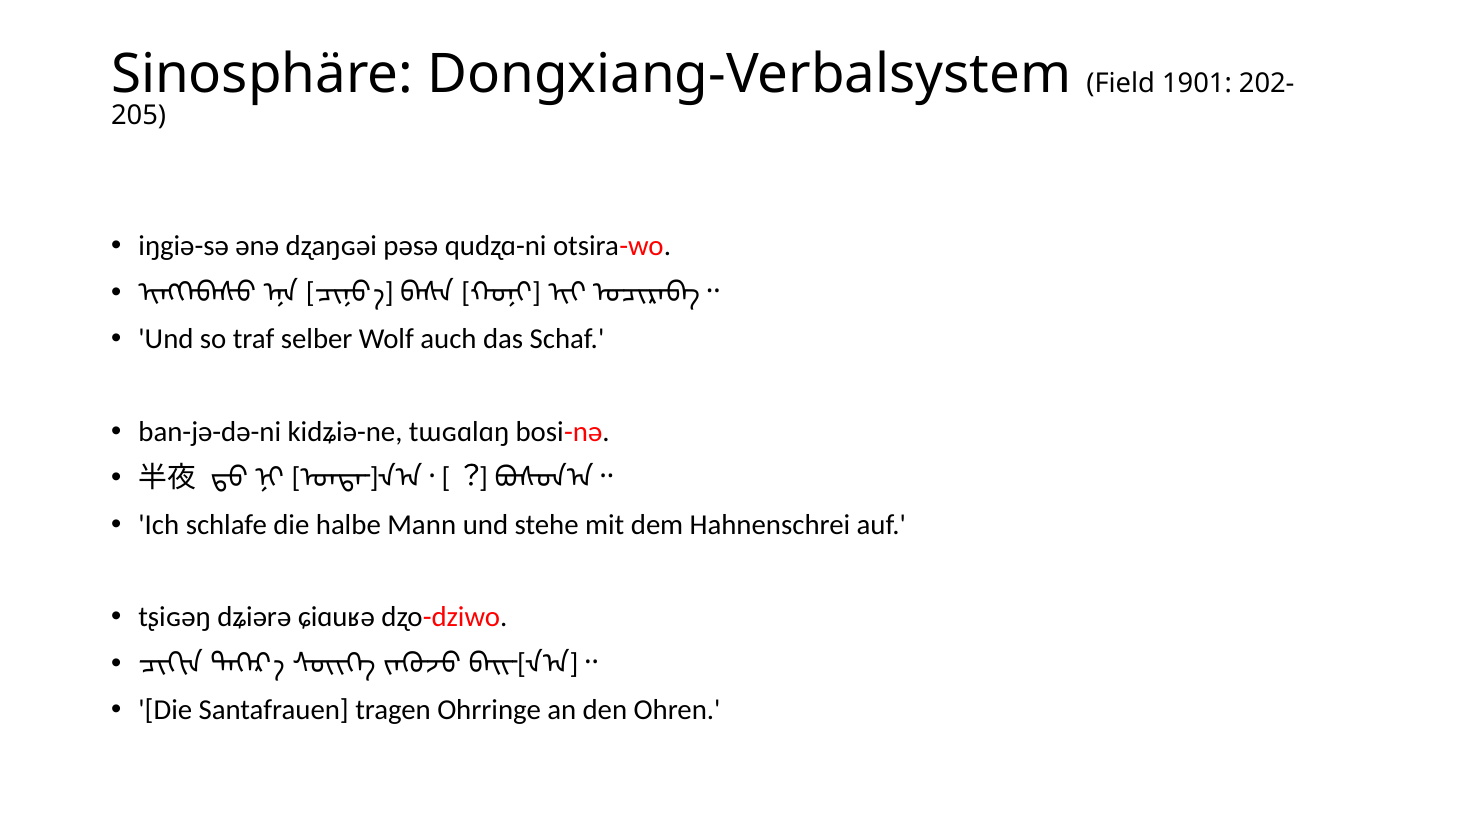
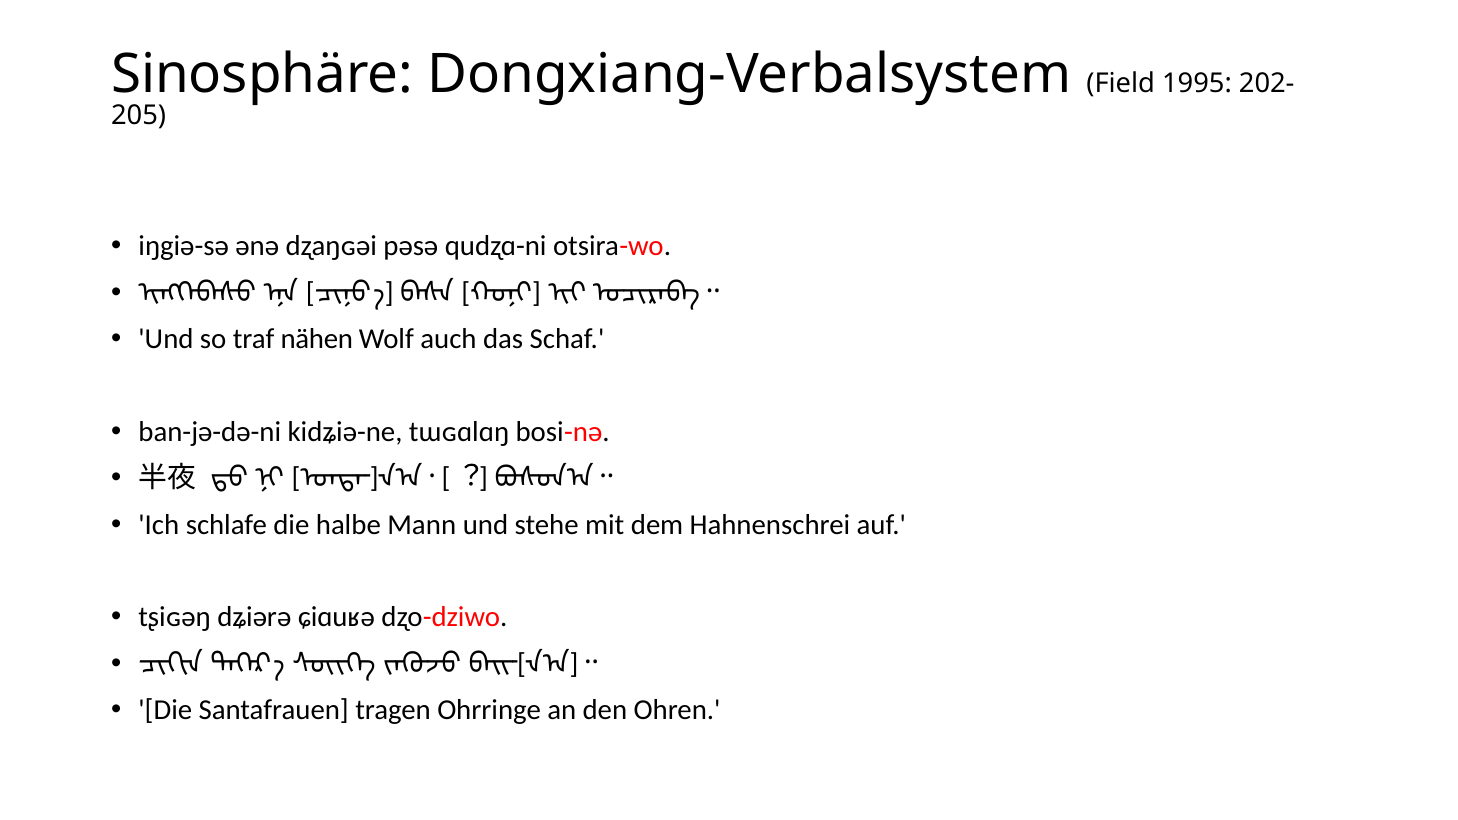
1901: 1901 -> 1995
selber: selber -> nähen
